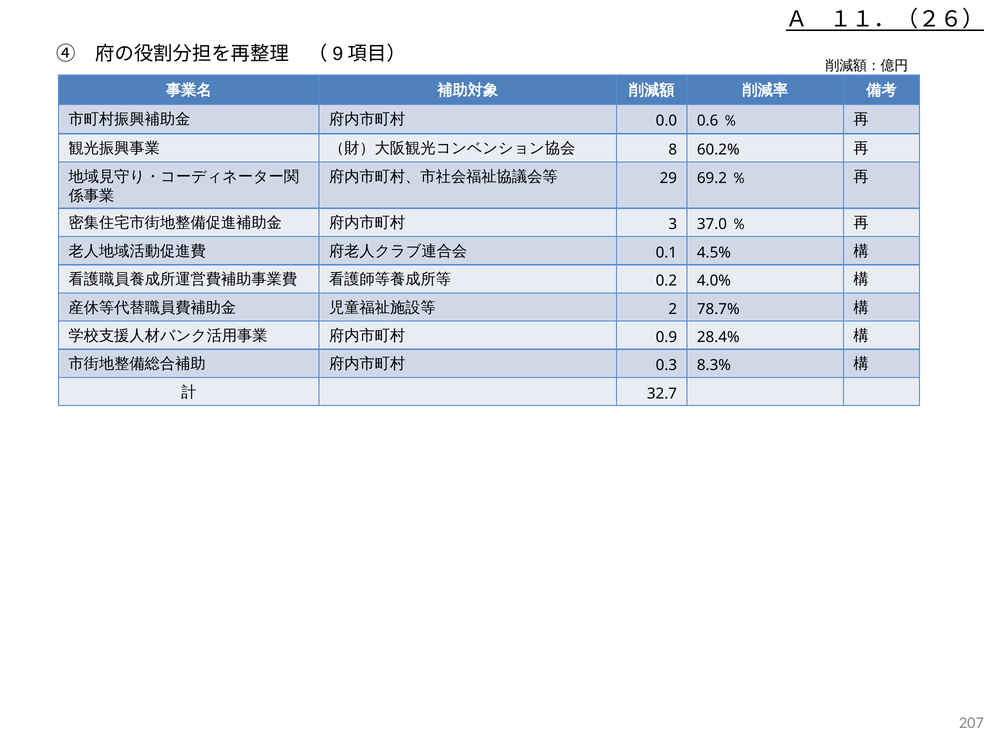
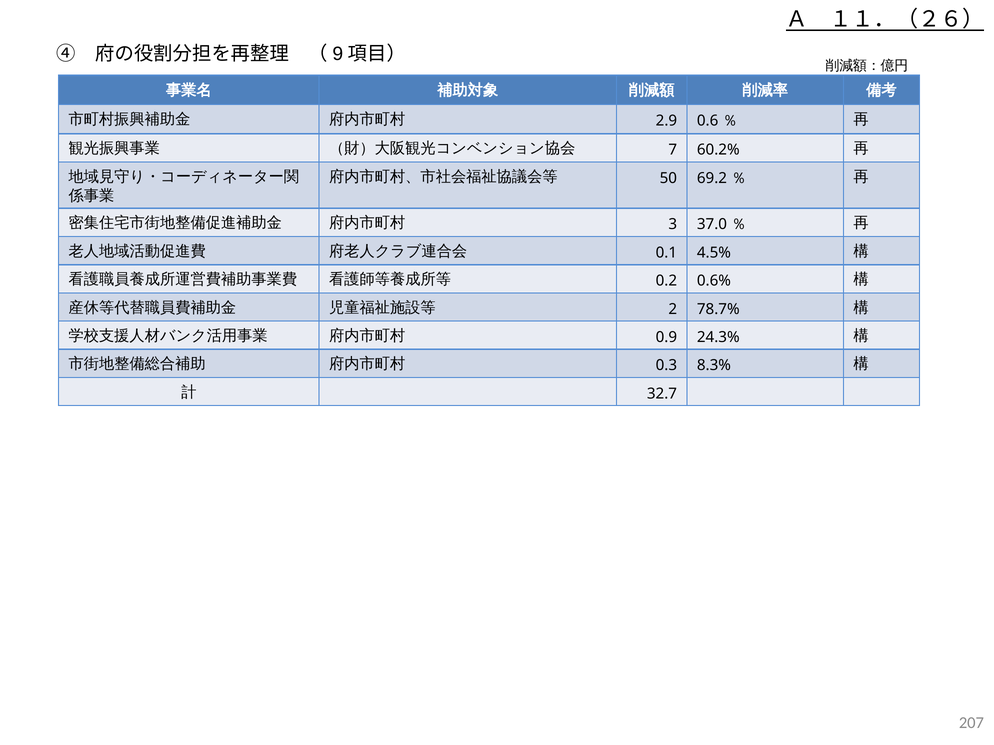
0.0: 0.0 -> 2.9
8: 8 -> 7
29: 29 -> 50
4.0%: 4.0% -> 0.6%
28.4%: 28.4% -> 24.3%
